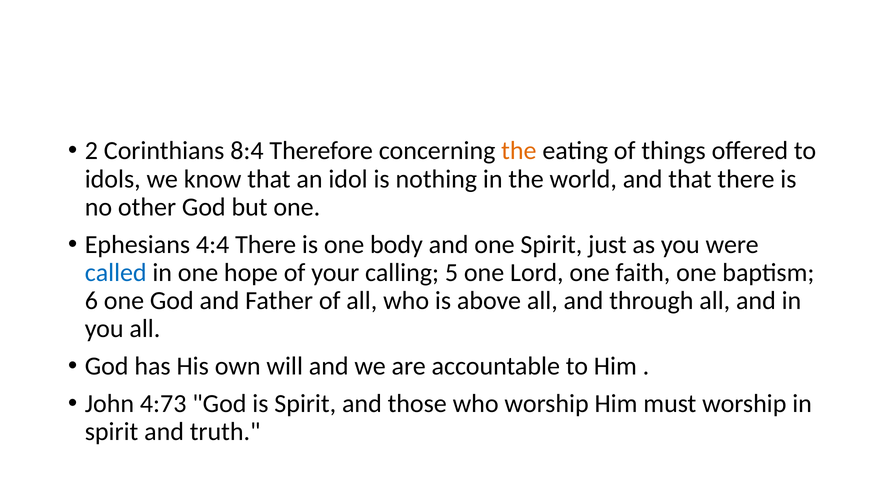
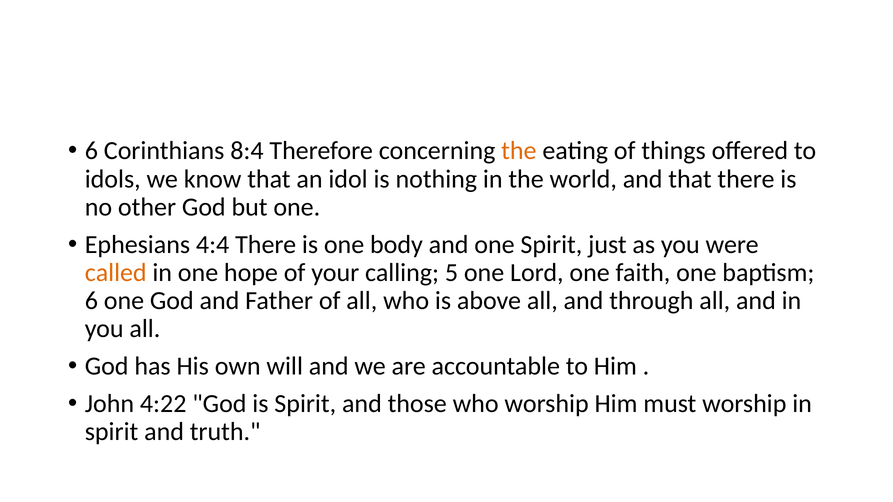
2 at (91, 151): 2 -> 6
called colour: blue -> orange
4:73: 4:73 -> 4:22
